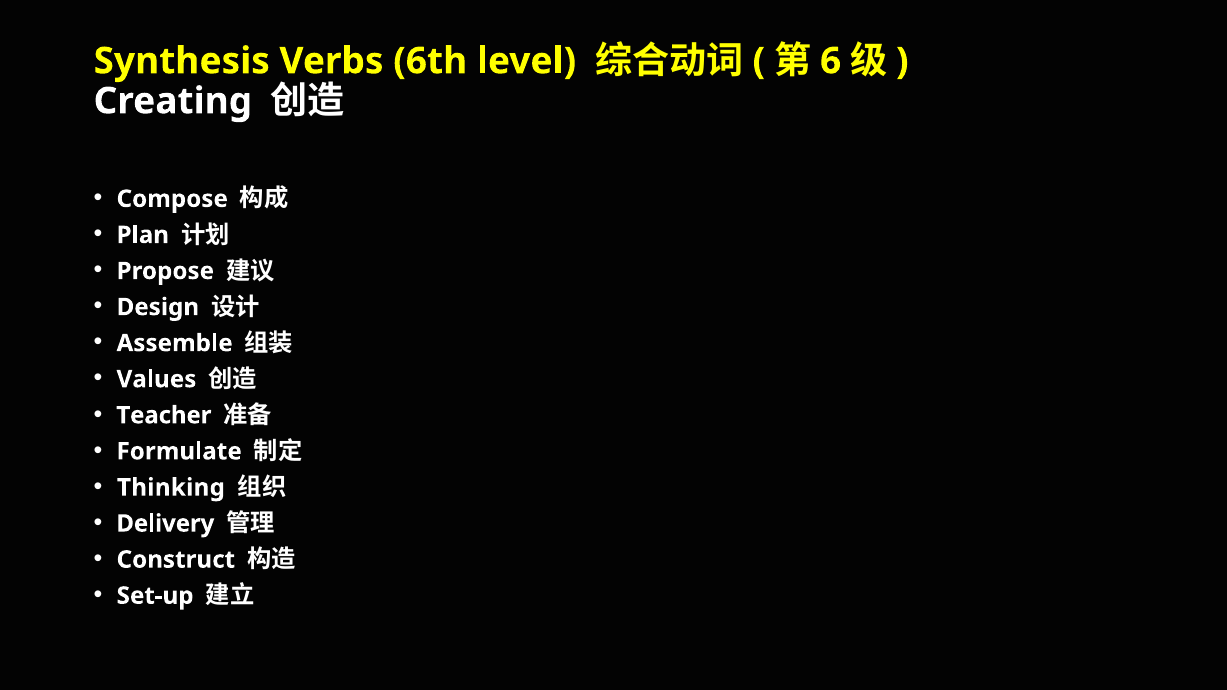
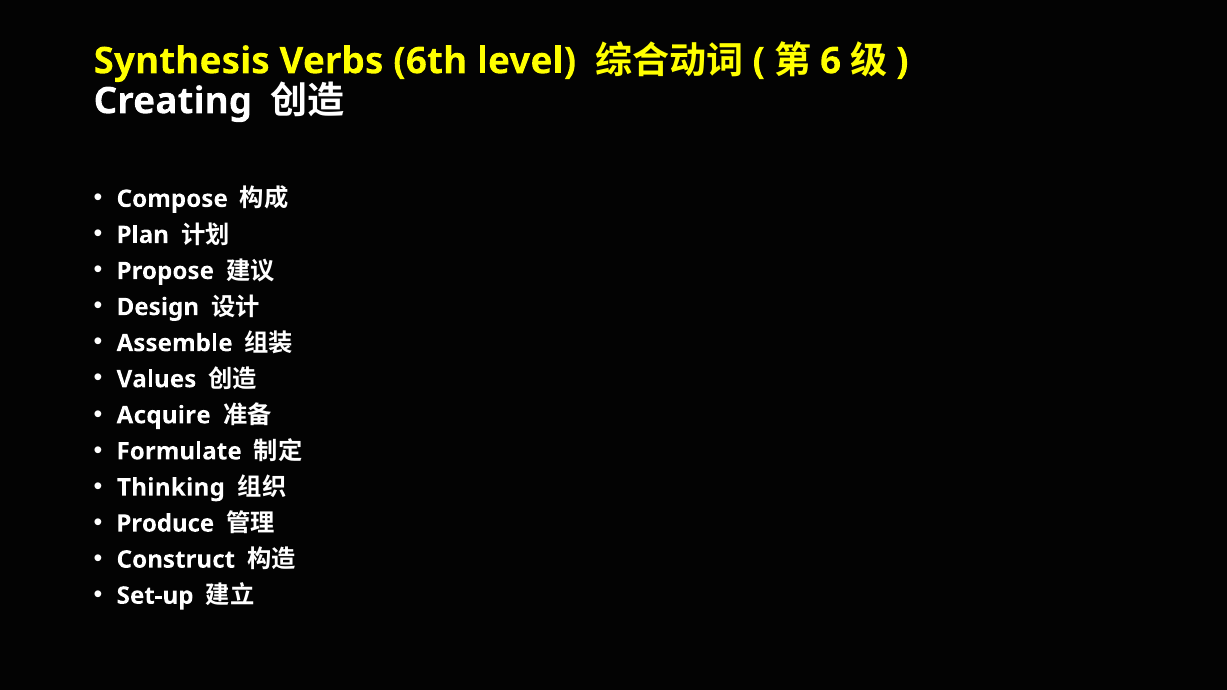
Teacher: Teacher -> Acquire
Delivery: Delivery -> Produce
